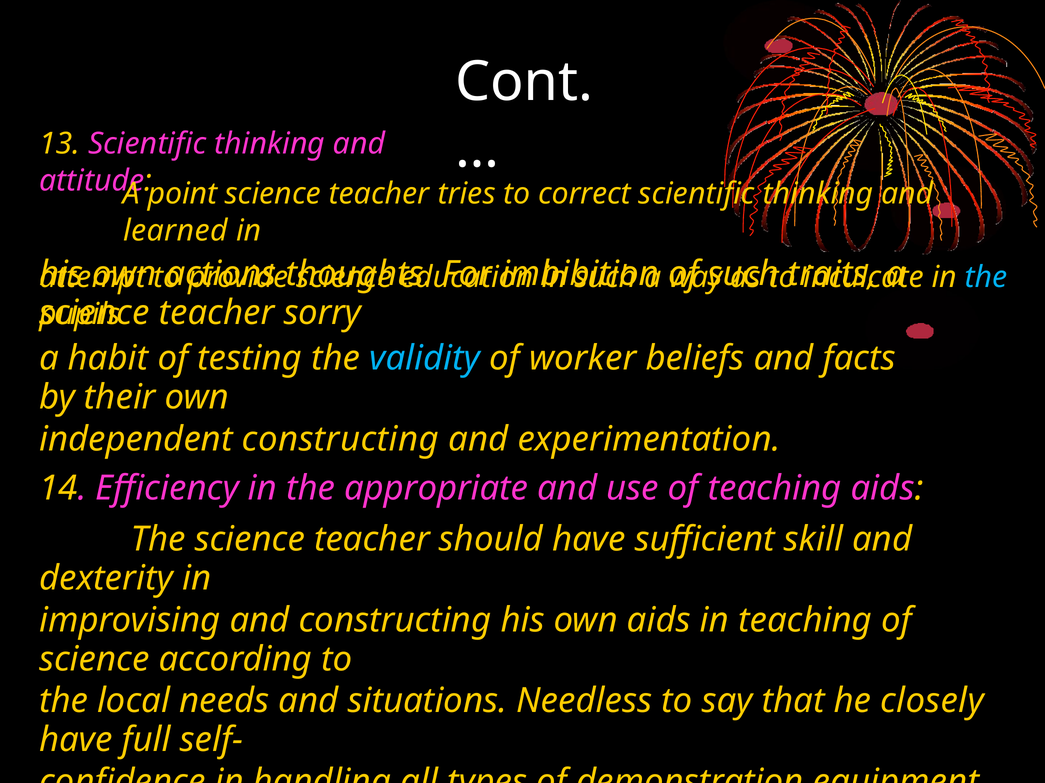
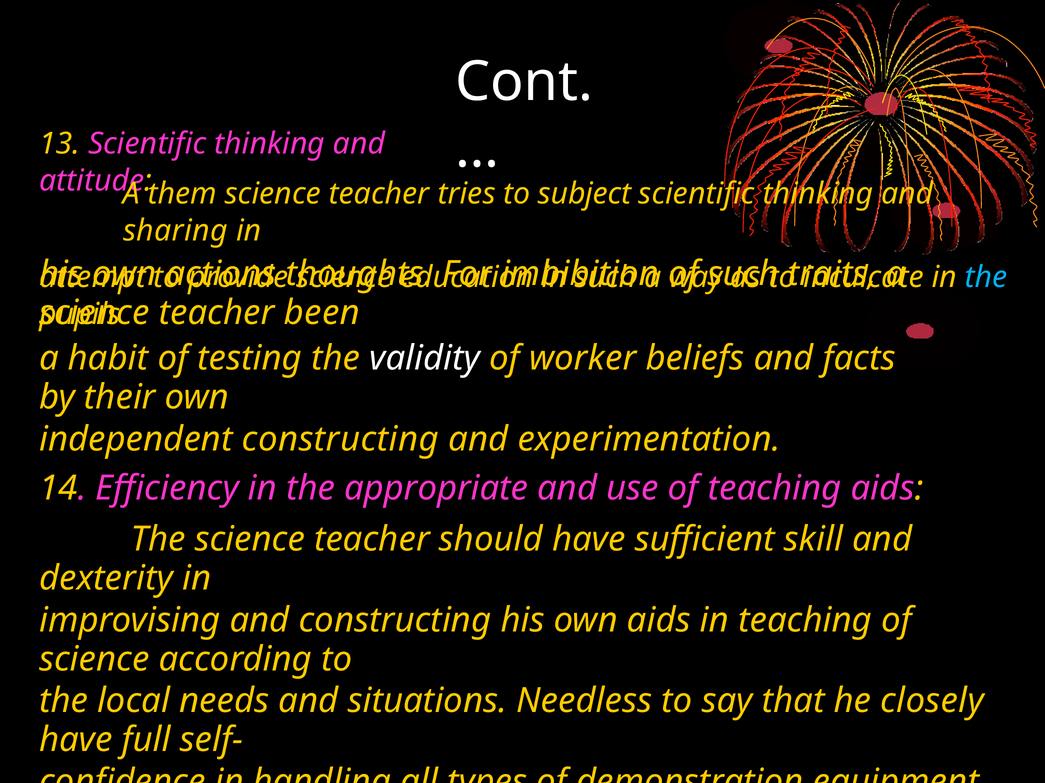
point: point -> them
correct: correct -> subject
learned: learned -> sharing
sorry: sorry -> been
validity colour: light blue -> white
